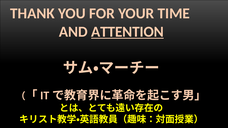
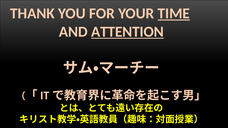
TIME underline: none -> present
